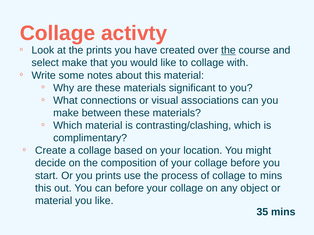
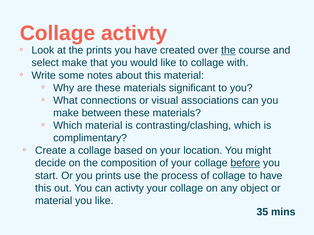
before at (245, 163) underline: none -> present
to mins: mins -> have
can before: before -> activty
